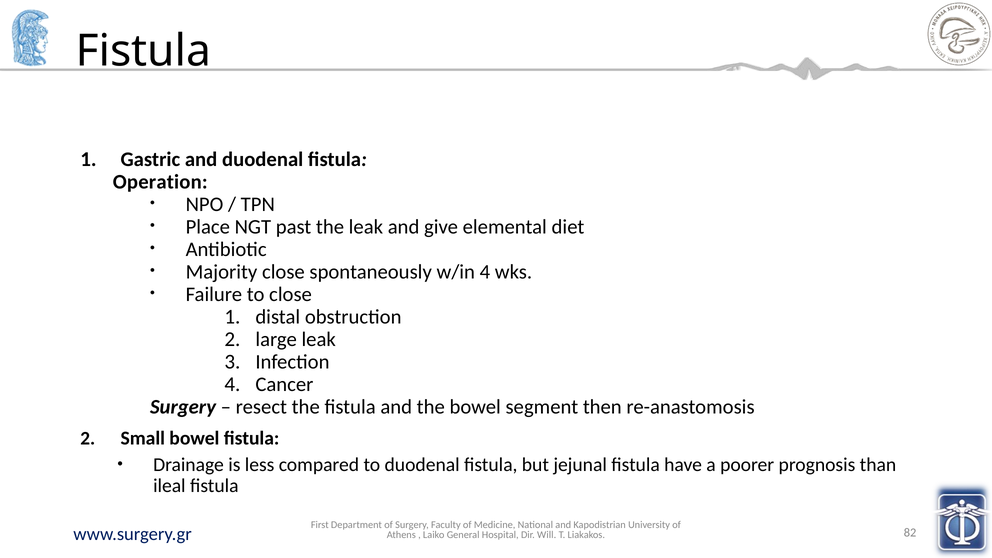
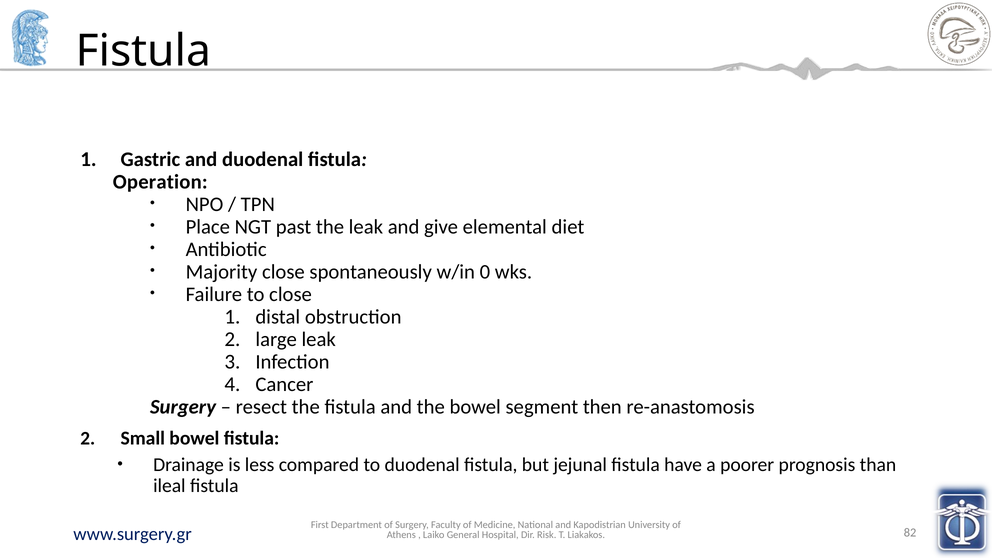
w/in 4: 4 -> 0
Will: Will -> Risk
